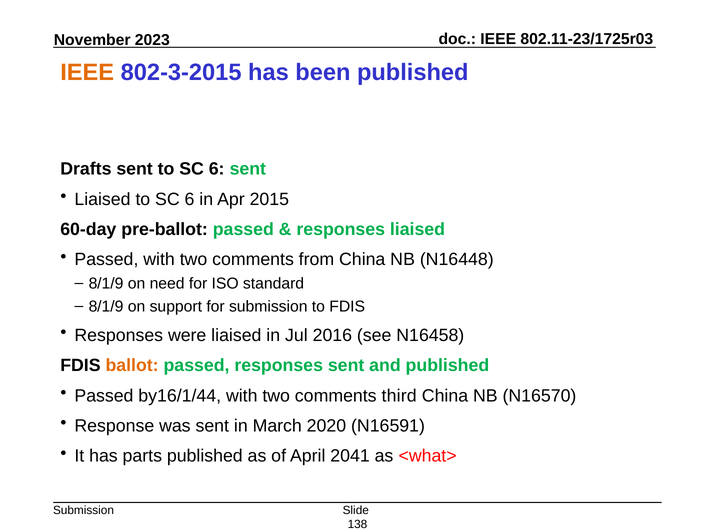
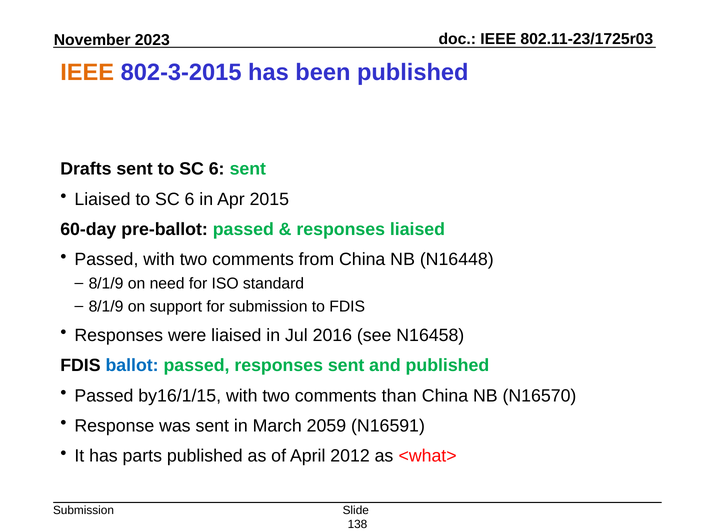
ballot colour: orange -> blue
by16/1/44: by16/1/44 -> by16/1/15
third: third -> than
2020: 2020 -> 2059
2041: 2041 -> 2012
